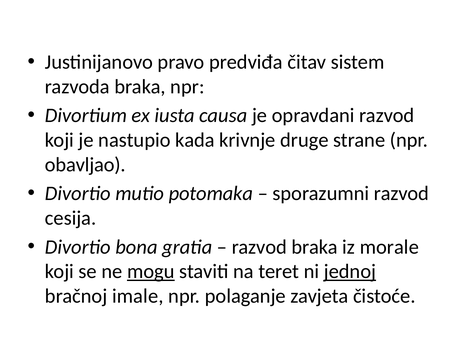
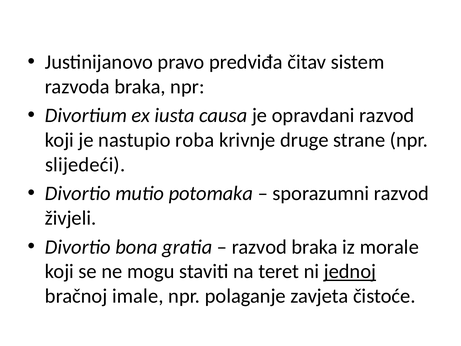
kada: kada -> roba
obavljao: obavljao -> slijedeći
cesija: cesija -> živjeli
mogu underline: present -> none
